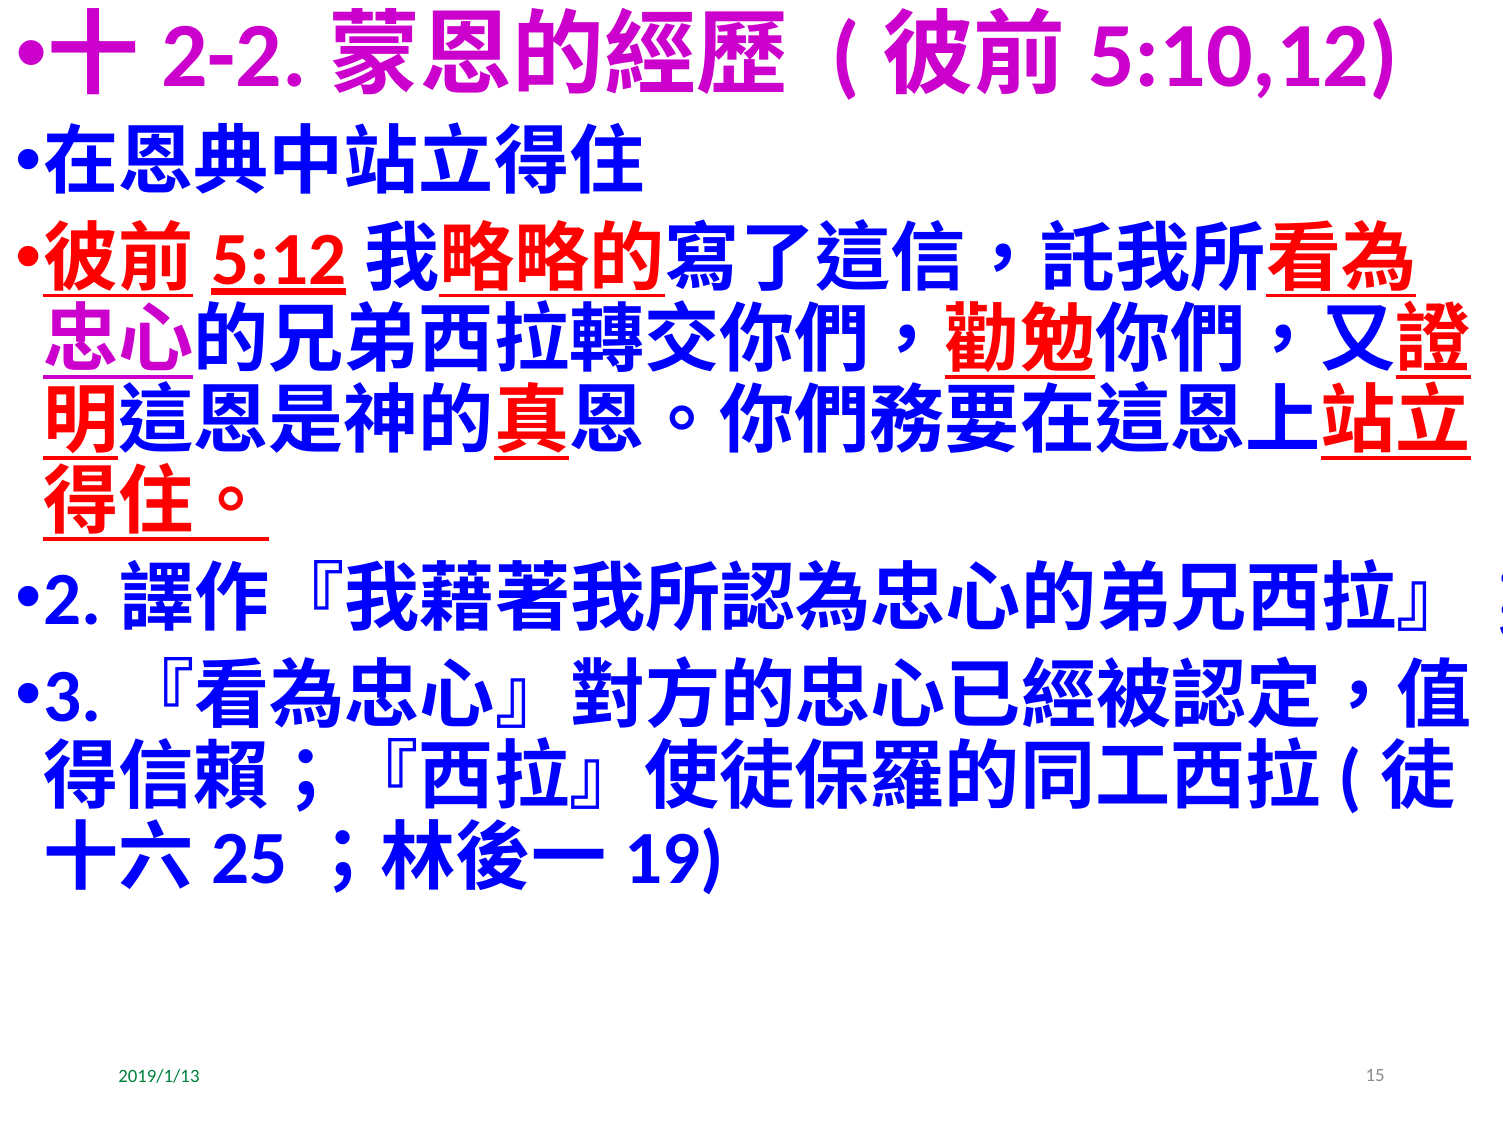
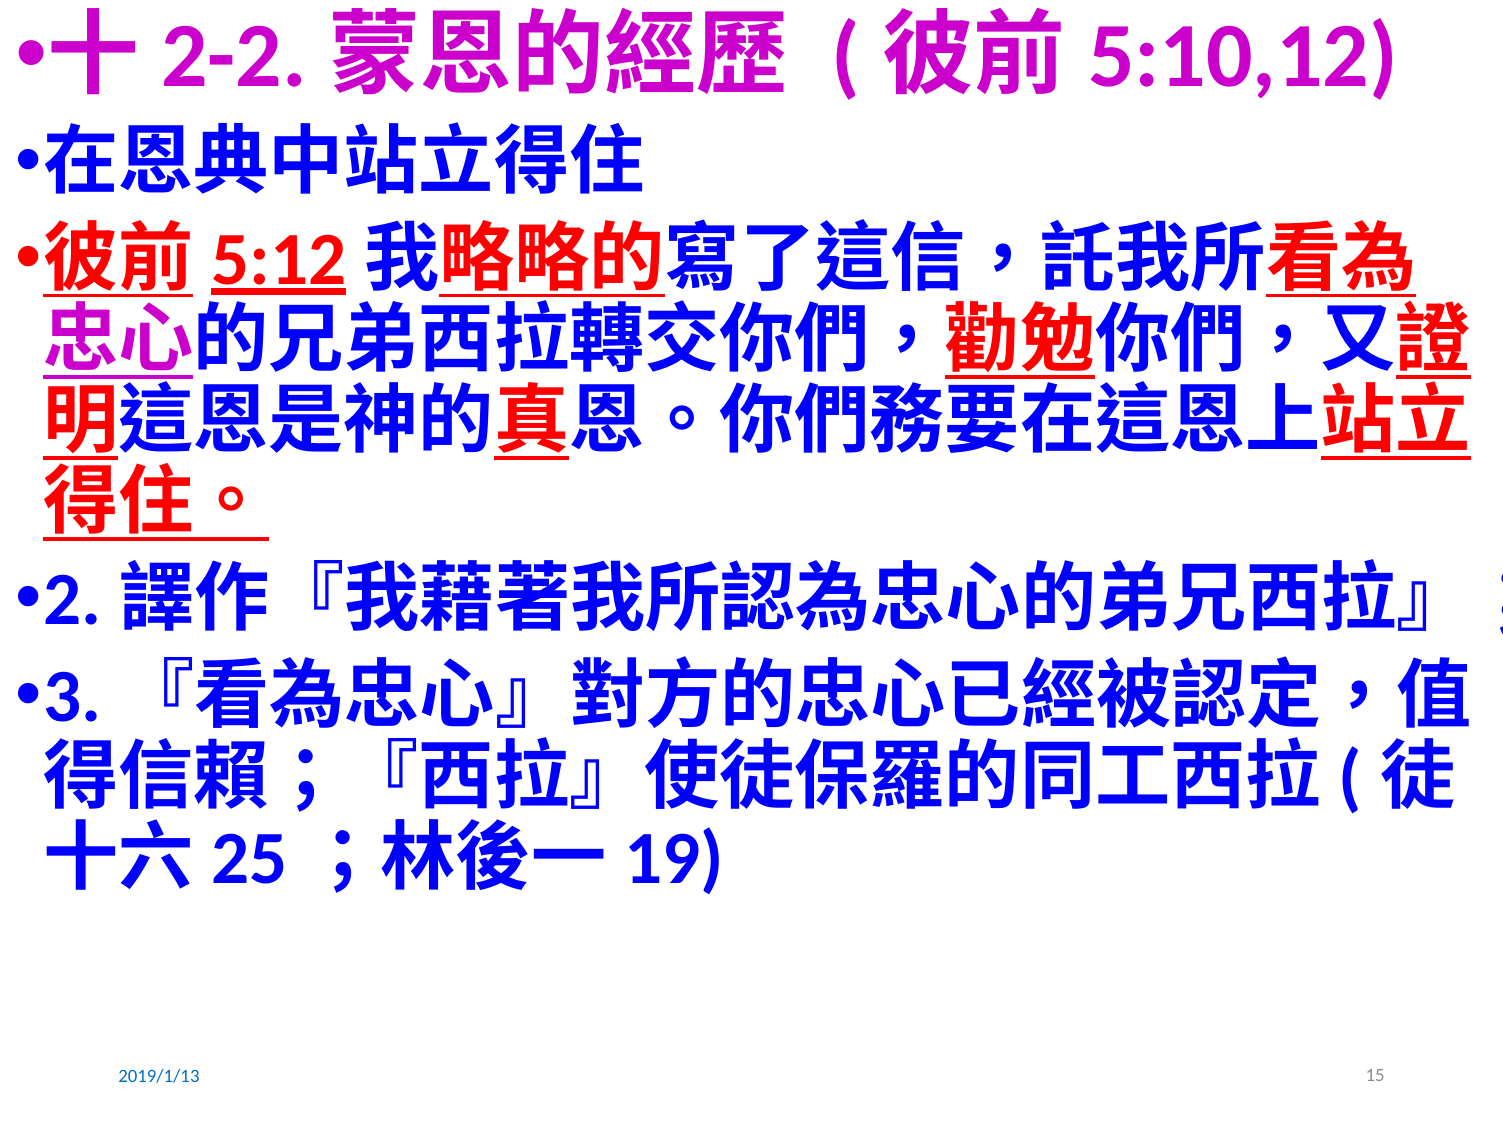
2019/1/13 colour: green -> blue
